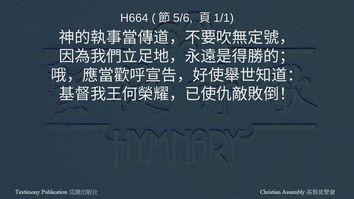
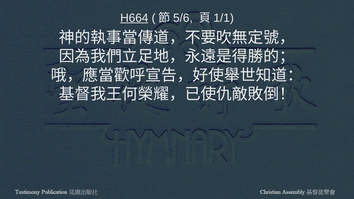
H664 underline: none -> present
